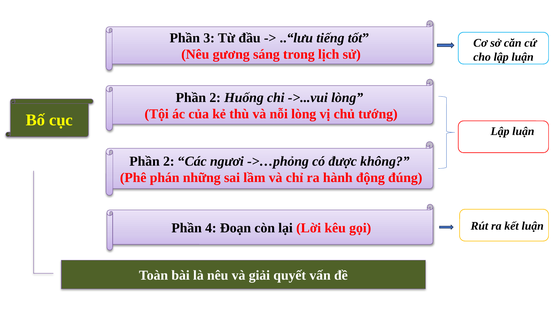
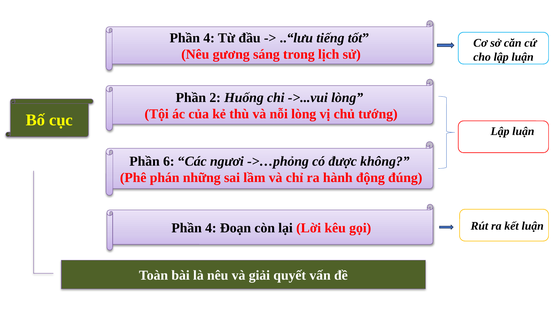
3 at (209, 38): 3 -> 4
2 at (169, 161): 2 -> 6
